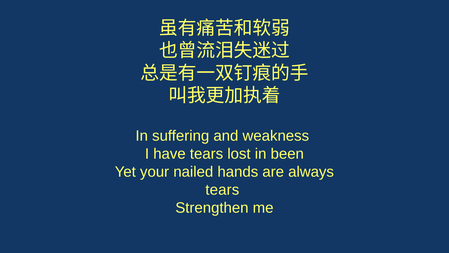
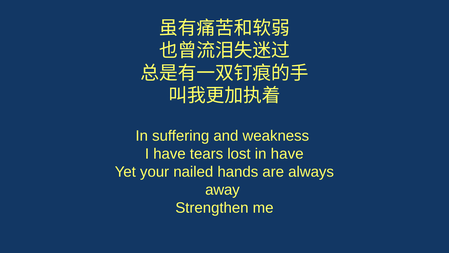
in been: been -> have
tears at (222, 190): tears -> away
